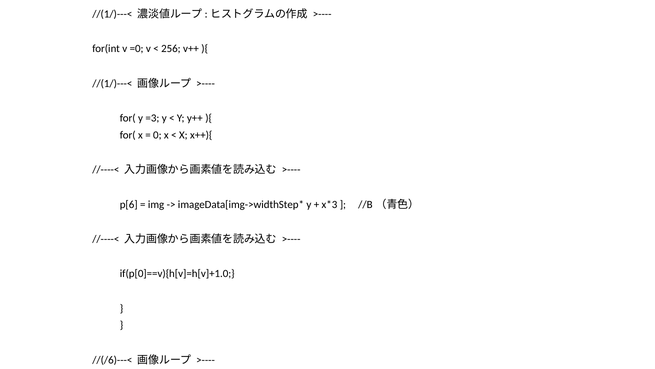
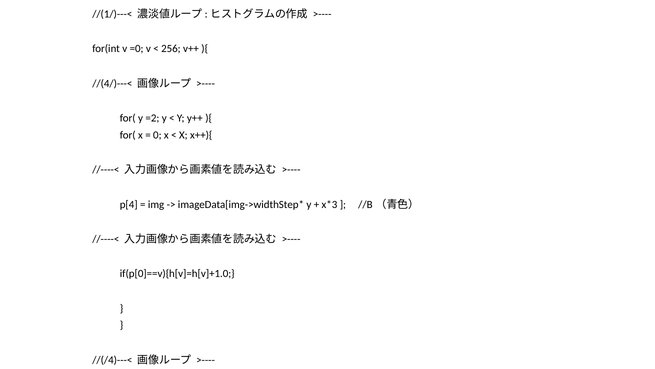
//(1/)---< at (112, 83): //(1/)---< -> //(4/)---<
=3: =3 -> =2
p[6: p[6 -> p[4
//(/6)---<: //(/6)---< -> //(/4)---<
